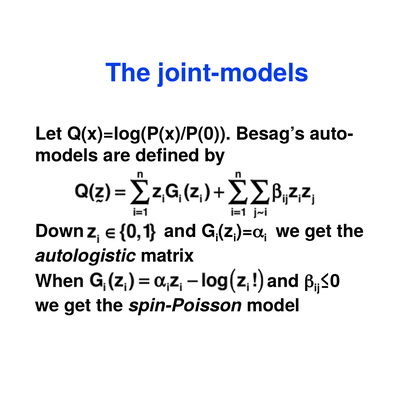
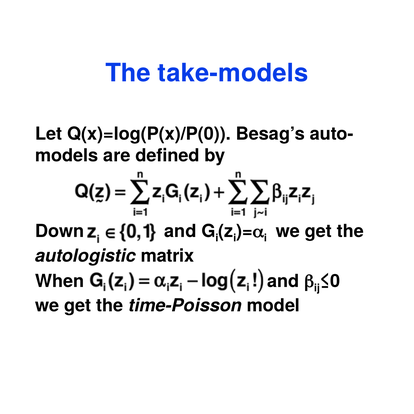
joint-models: joint-models -> take-models
spin-Poisson: spin-Poisson -> time-Poisson
